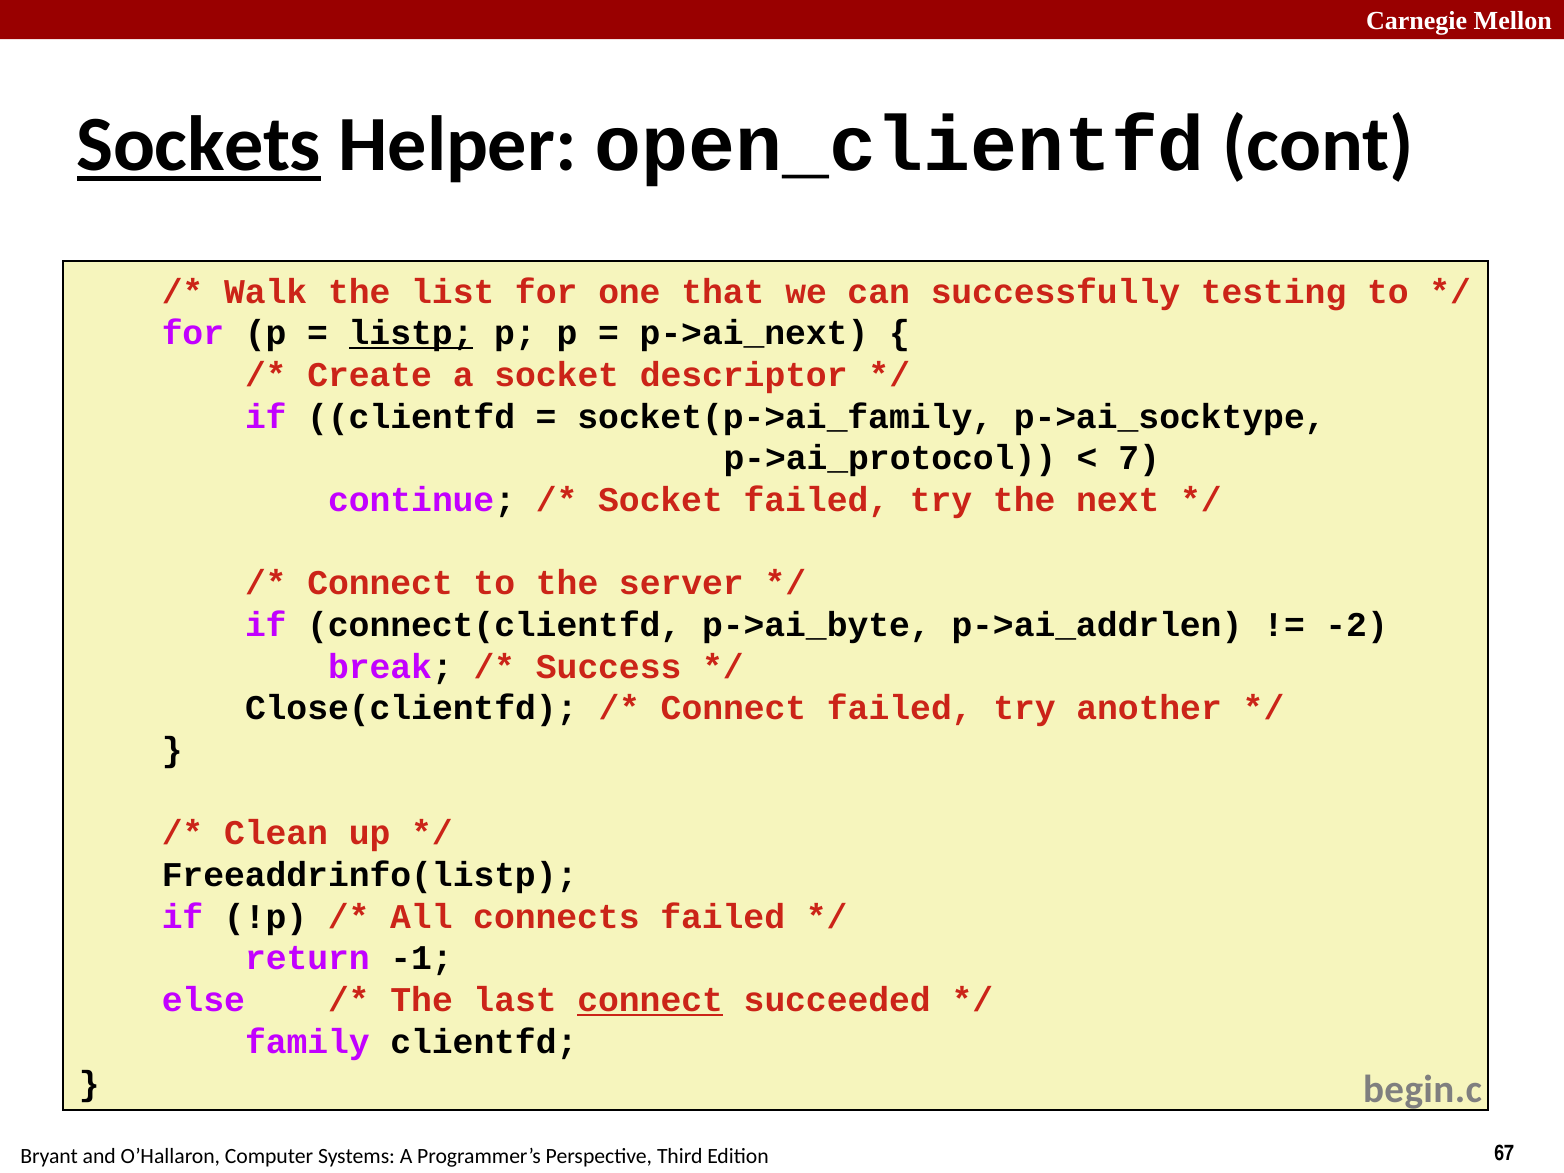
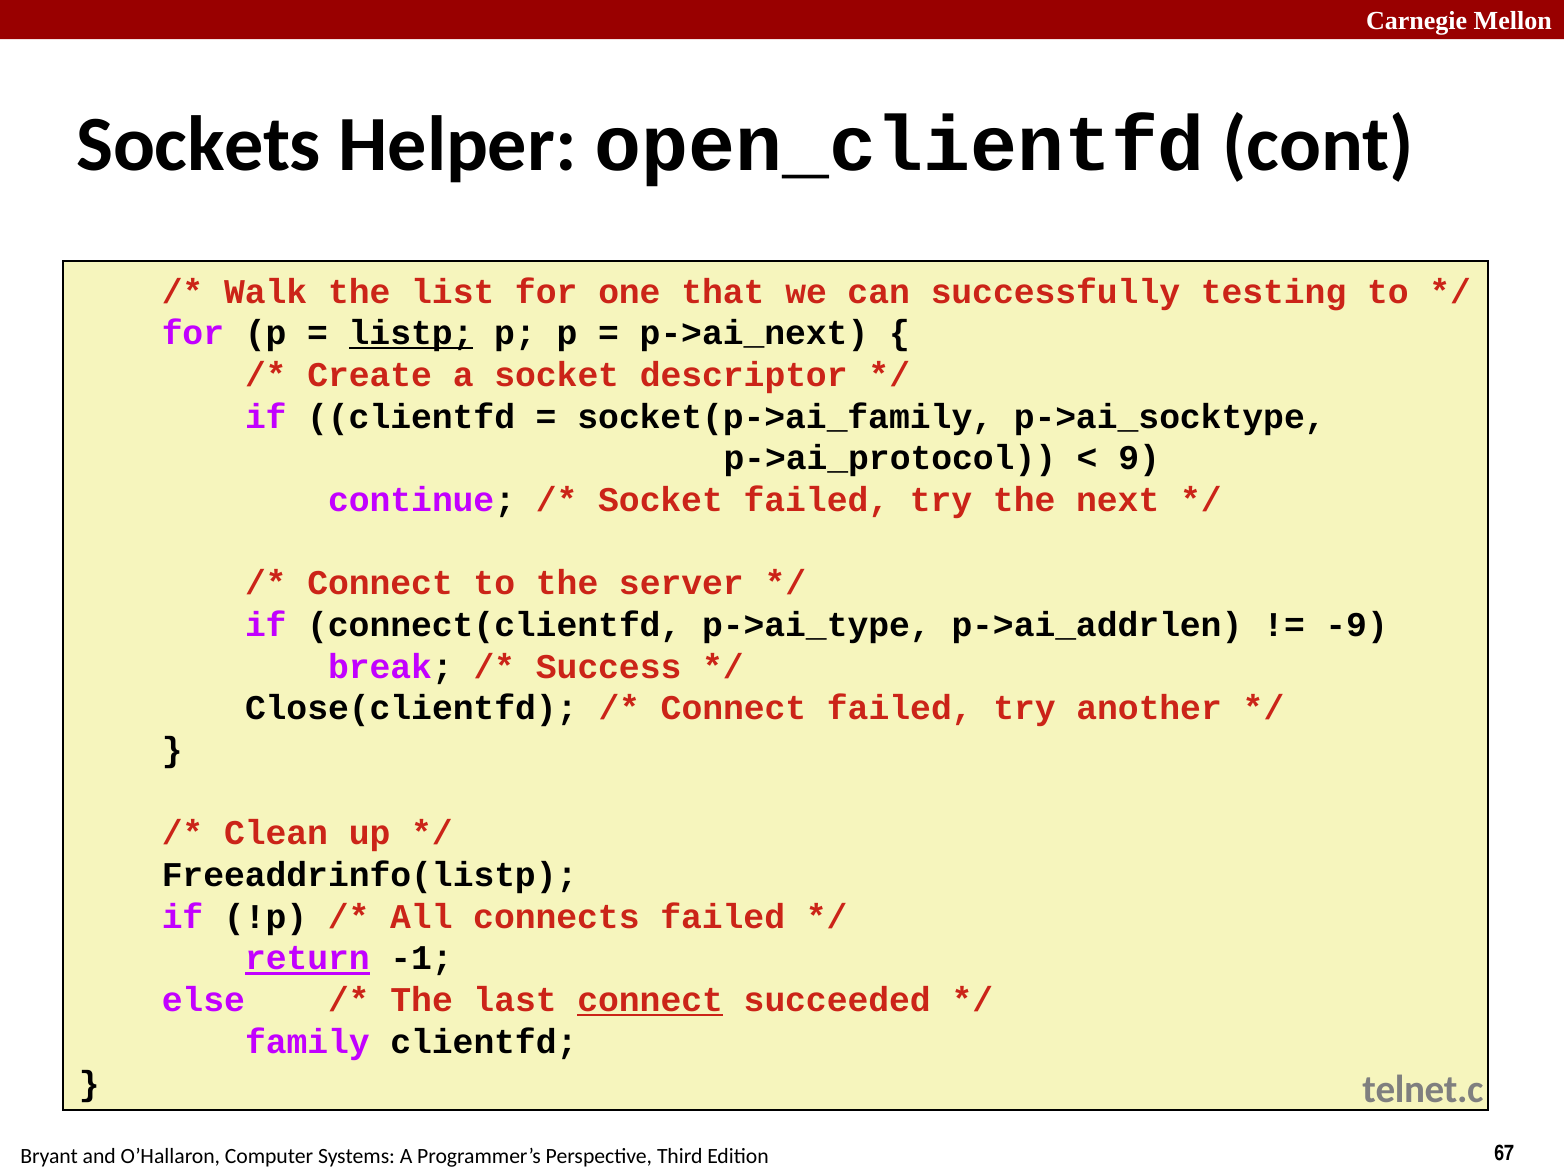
Sockets underline: present -> none
7: 7 -> 9
p->ai_byte: p->ai_byte -> p->ai_type
-2: -2 -> -9
return underline: none -> present
begin.c: begin.c -> telnet.c
